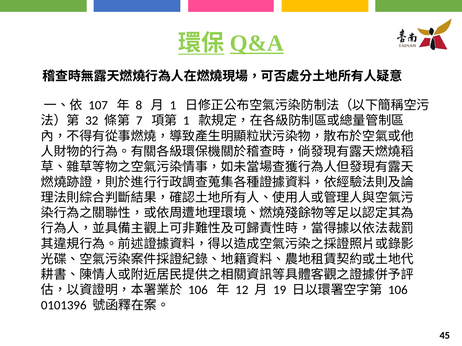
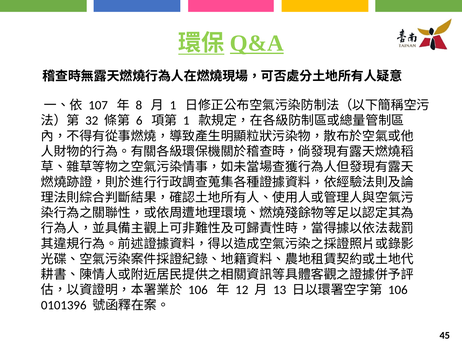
7: 7 -> 6
19: 19 -> 13
